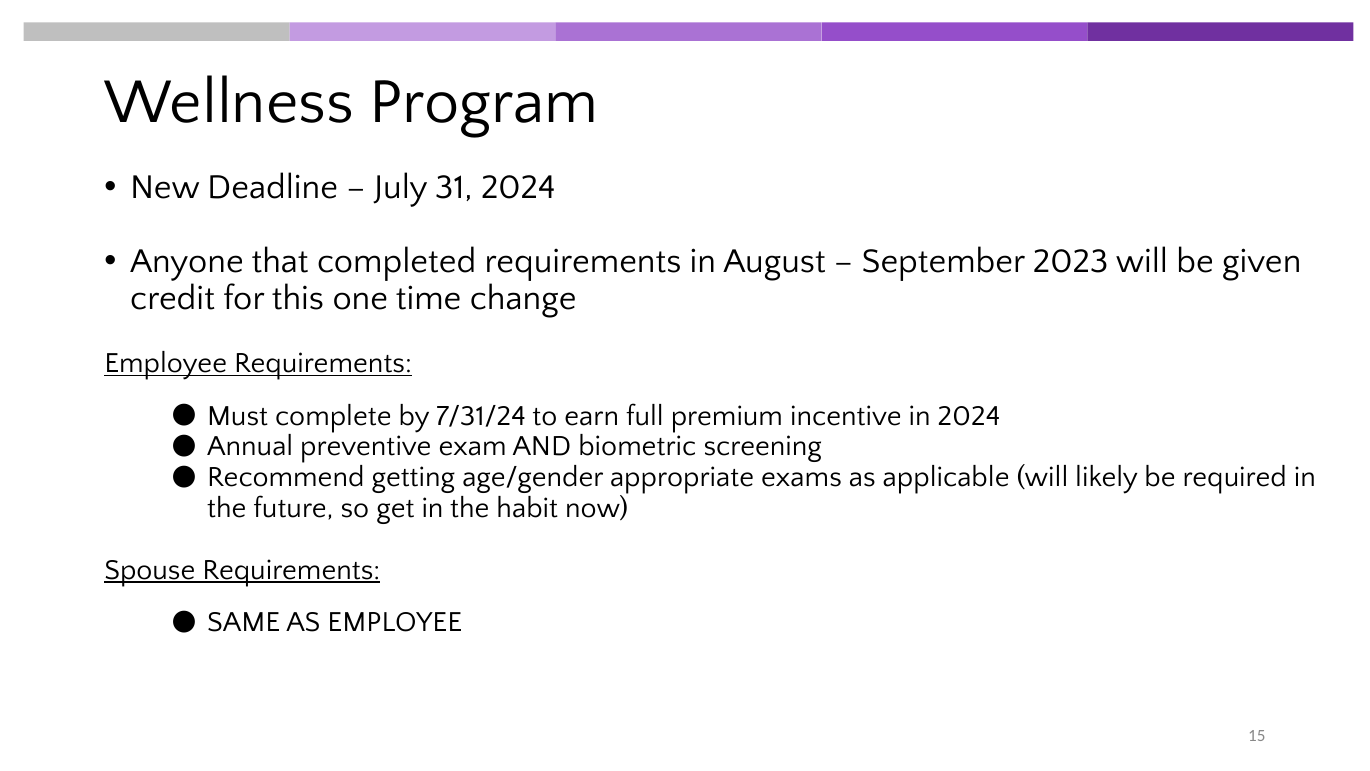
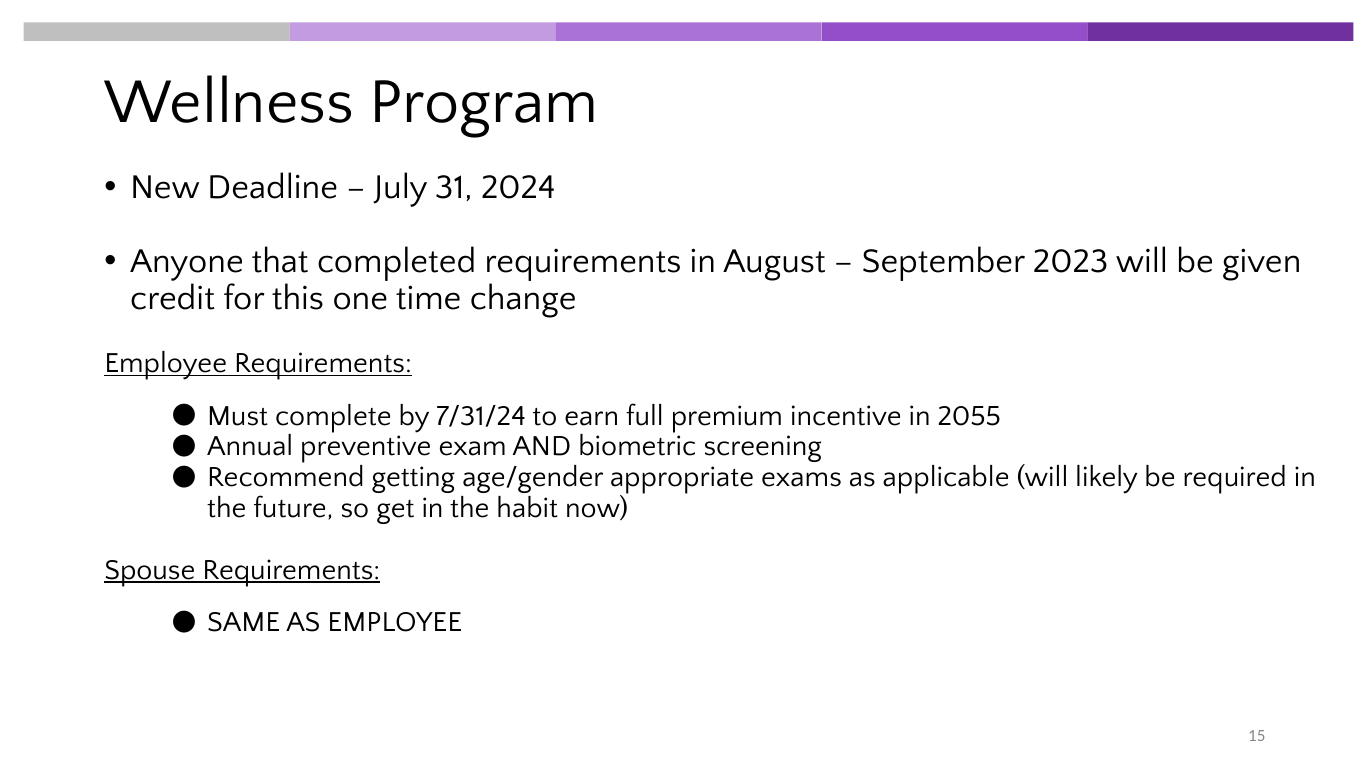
in 2024: 2024 -> 2055
